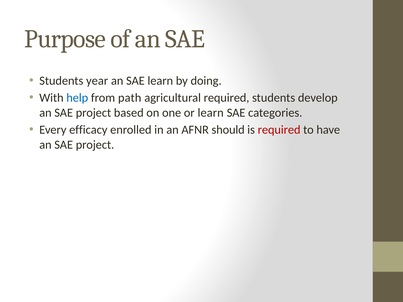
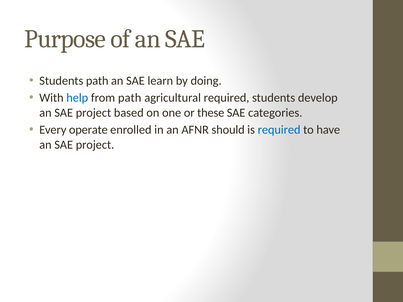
Students year: year -> path
or learn: learn -> these
efficacy: efficacy -> operate
required at (279, 130) colour: red -> blue
